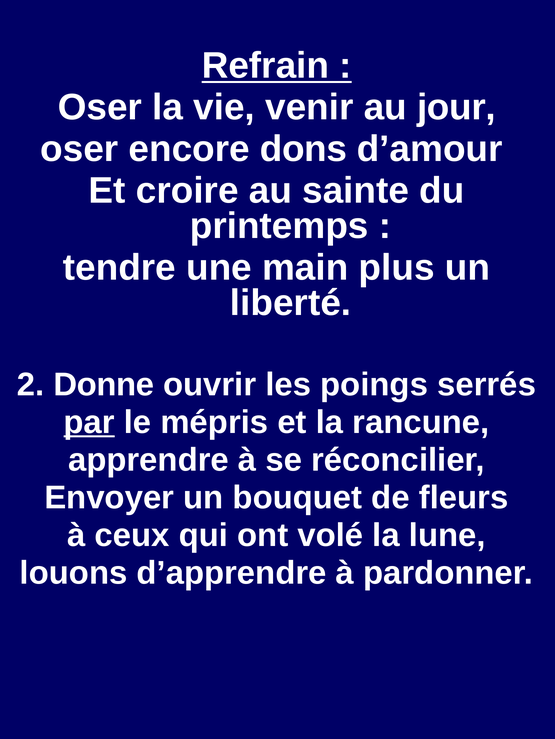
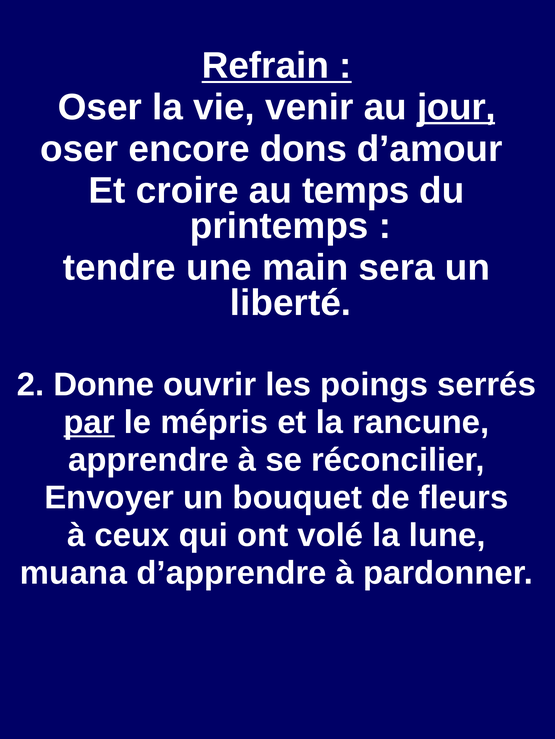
jour underline: none -> present
sainte: sainte -> temps
plus: plus -> sera
louons: louons -> muana
